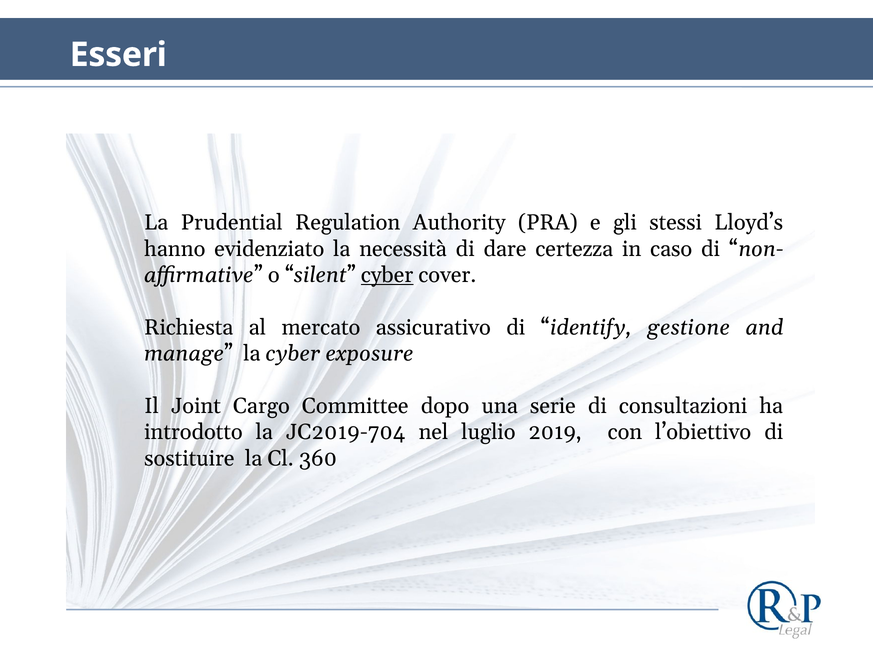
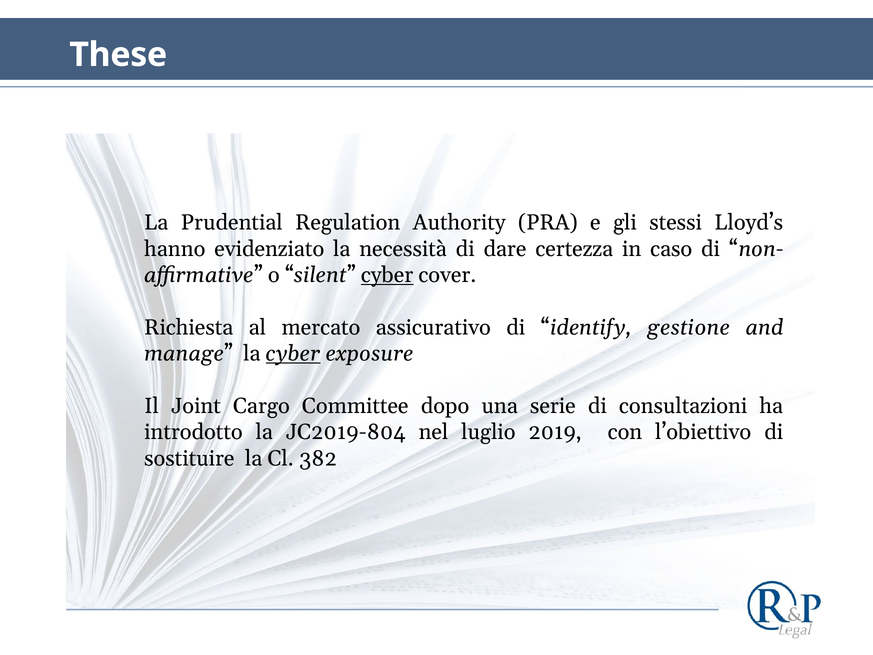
Esseri: Esseri -> These
cyber at (293, 354) underline: none -> present
JC2019-704: JC2019-704 -> JC2019-804
360: 360 -> 382
